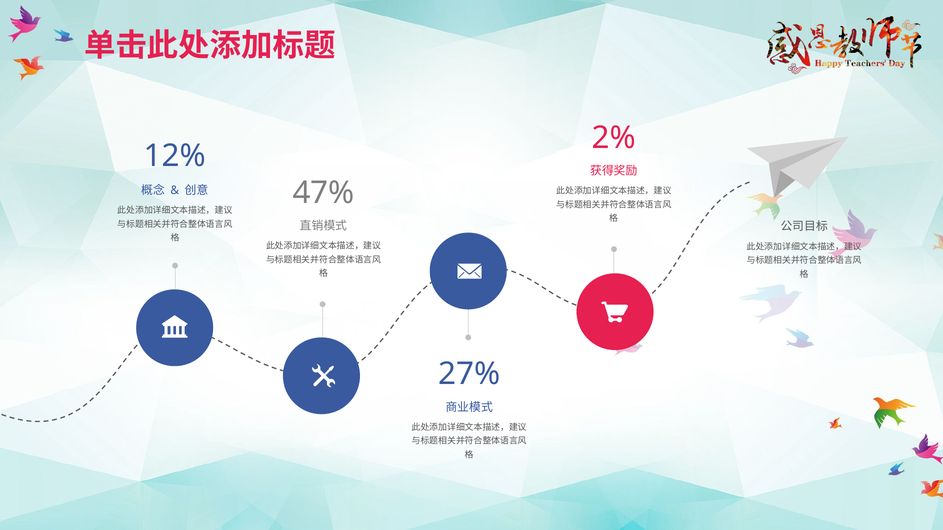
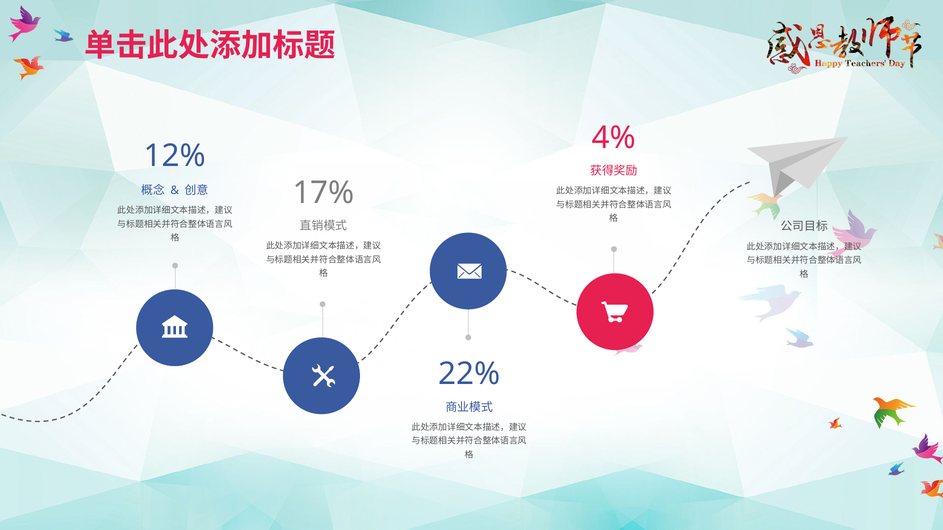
2%: 2% -> 4%
47%: 47% -> 17%
27%: 27% -> 22%
